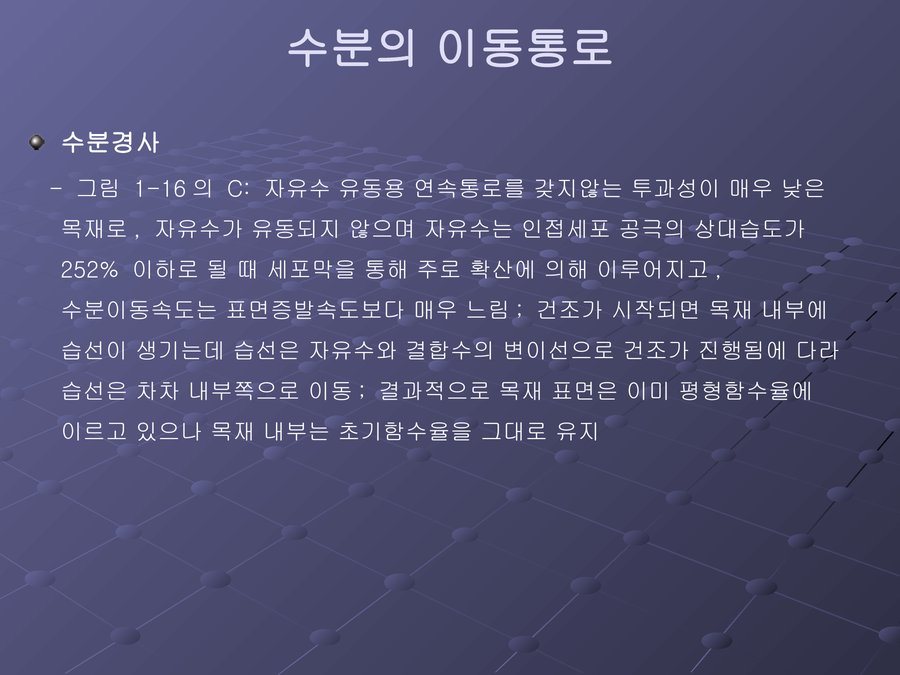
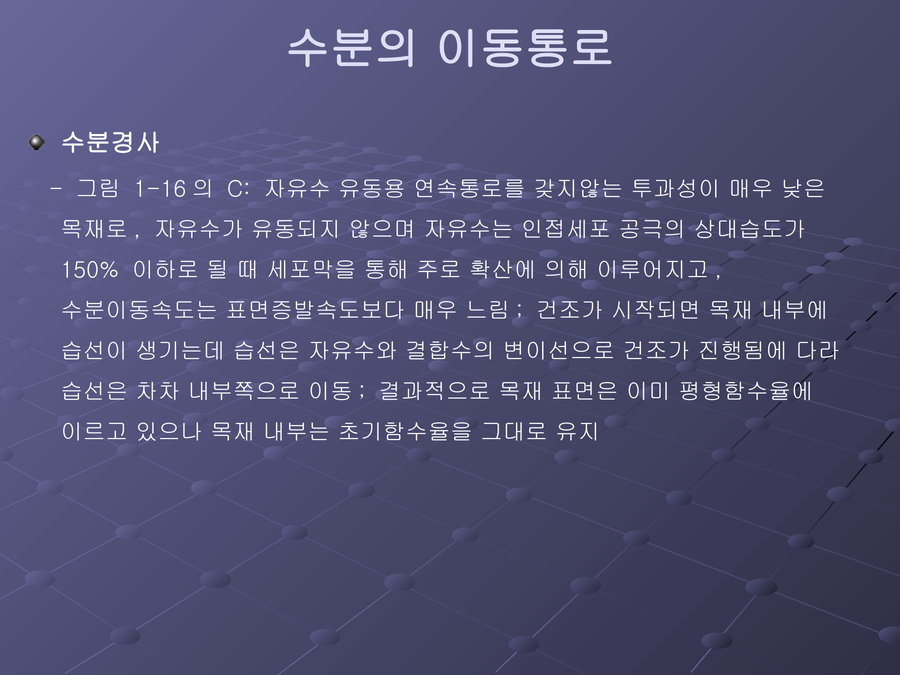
252%: 252% -> 150%
